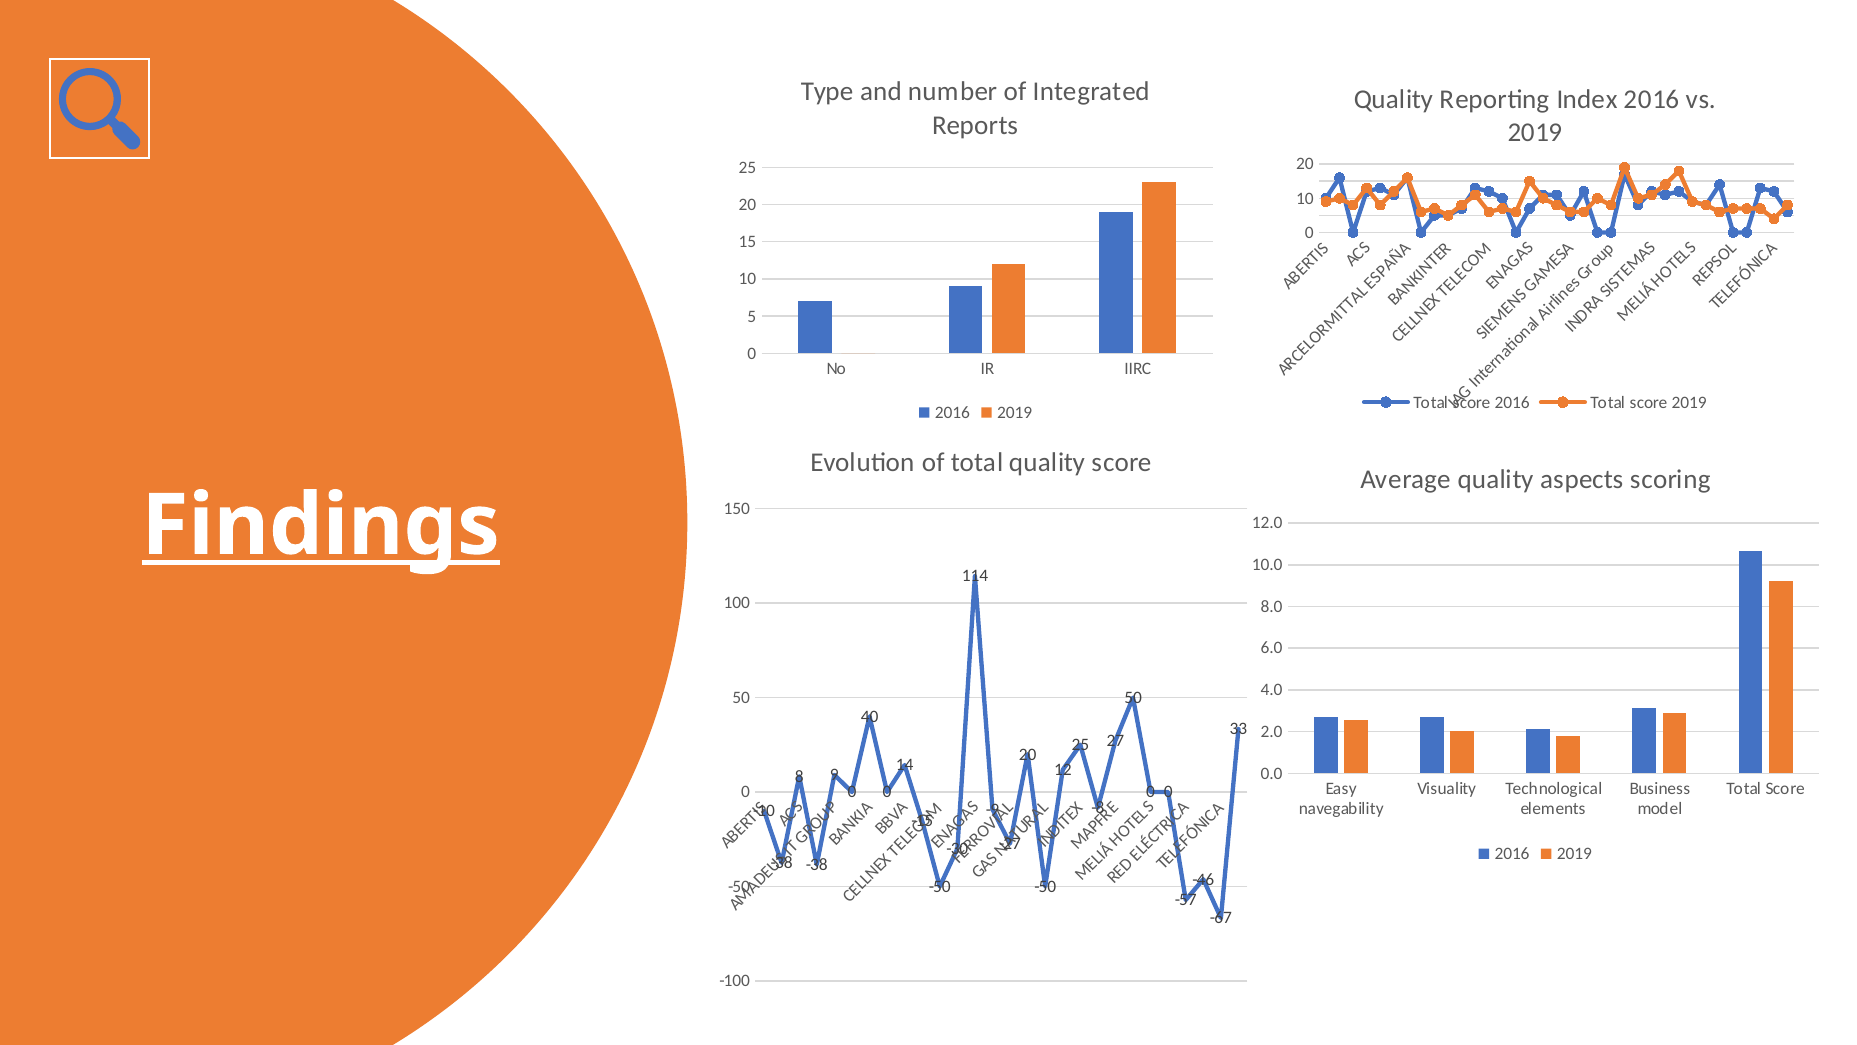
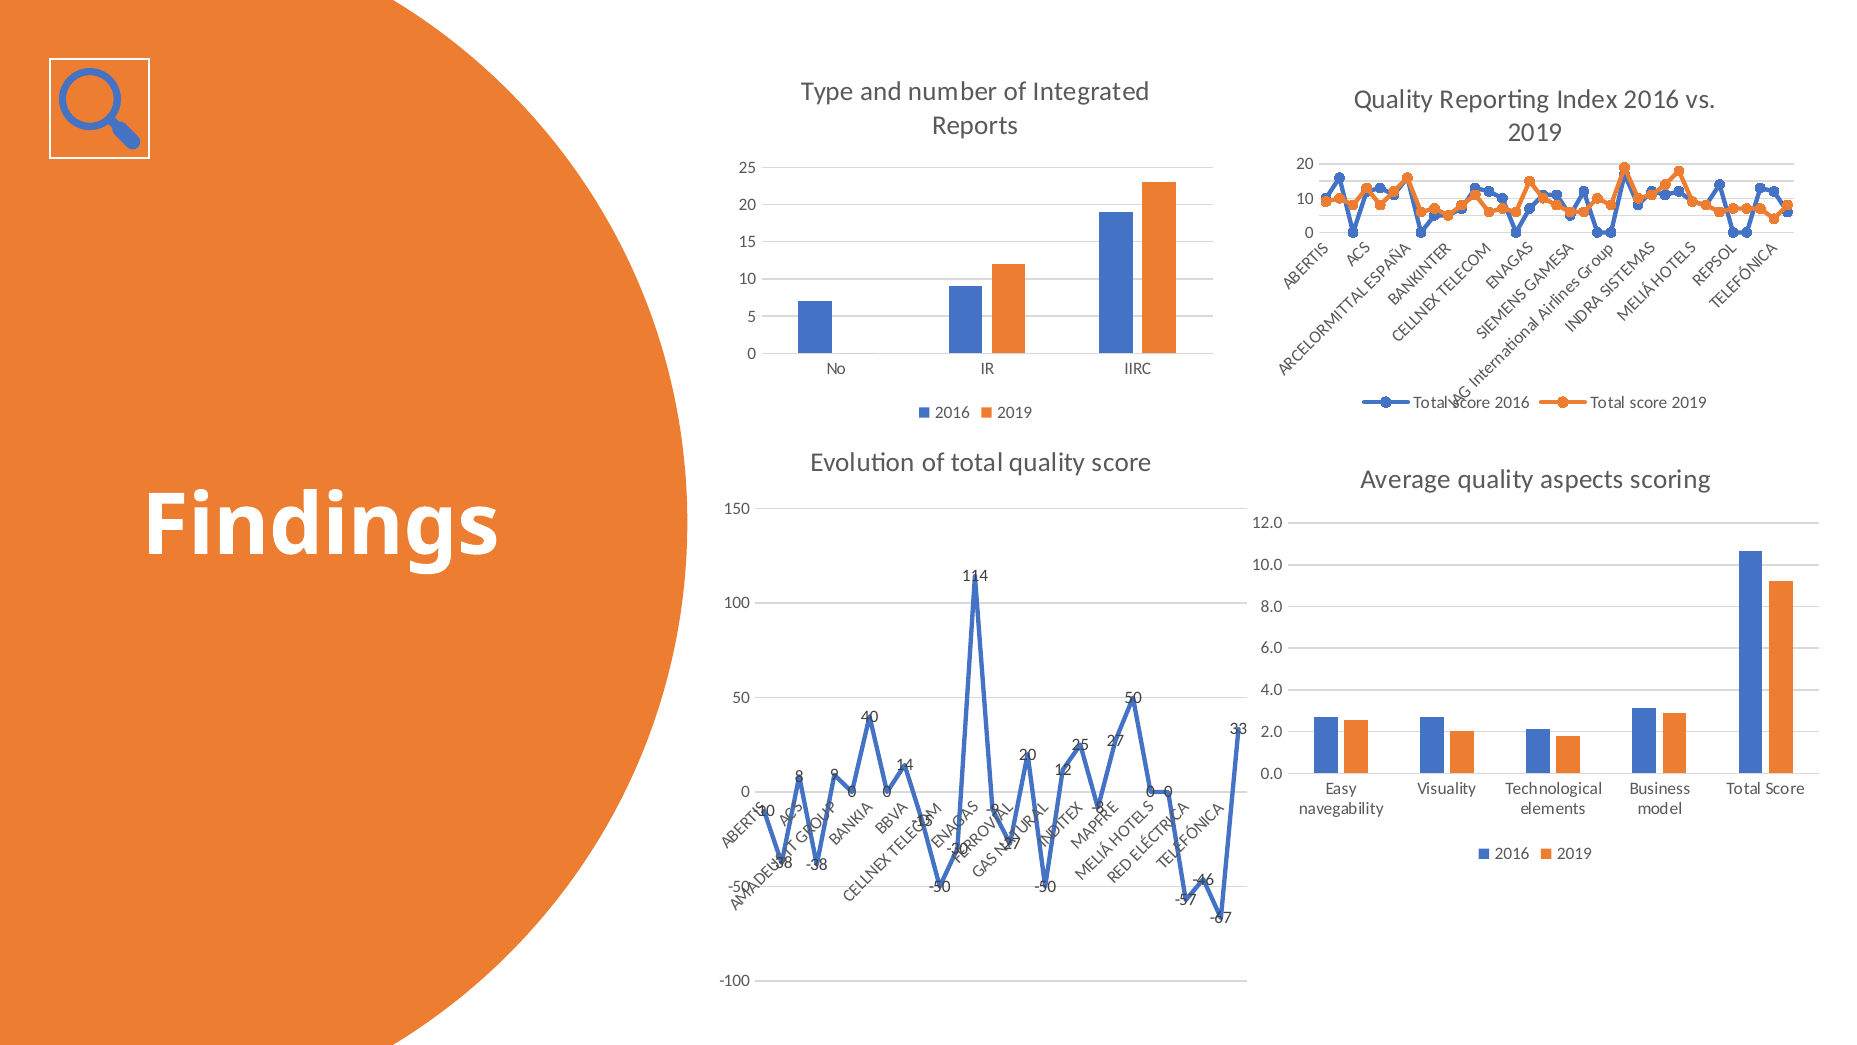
Findings underline: present -> none
